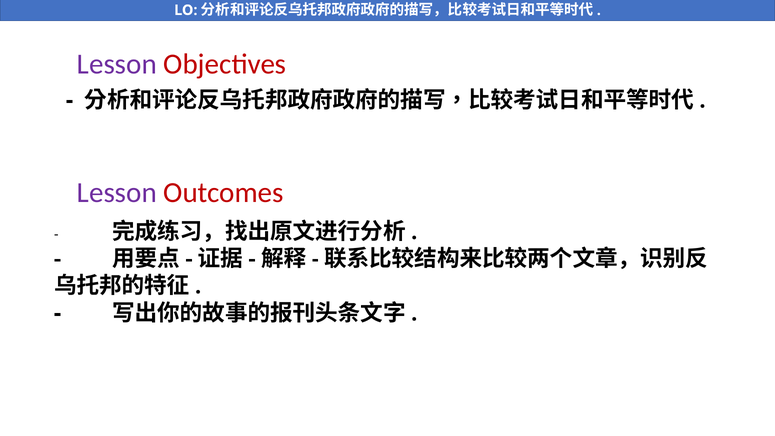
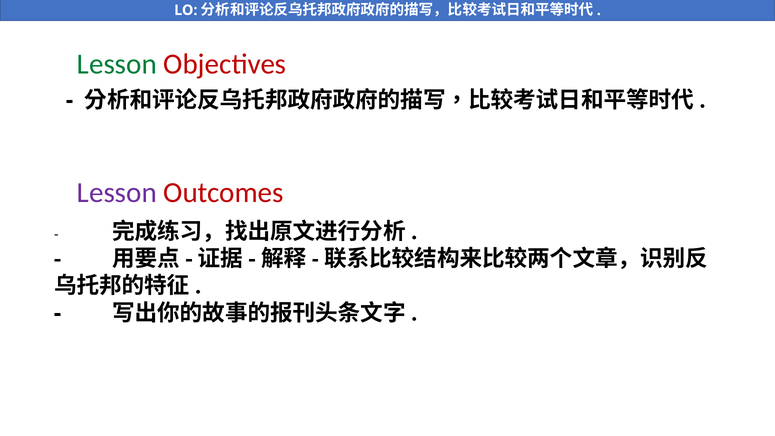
Lesson at (117, 64) colour: purple -> green
